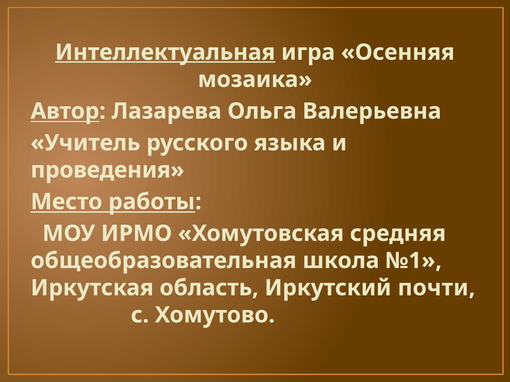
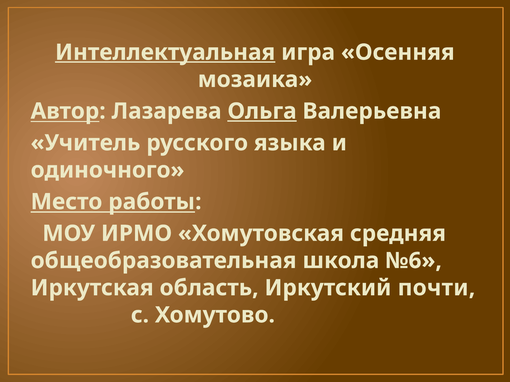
Ольга underline: none -> present
проведения: проведения -> одиночного
№1: №1 -> №6
